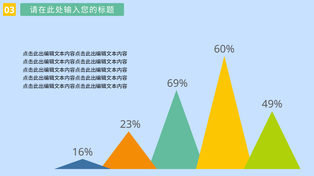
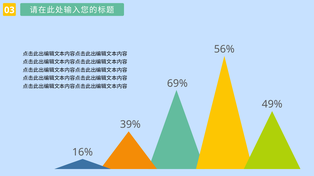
60%: 60% -> 56%
23%: 23% -> 39%
